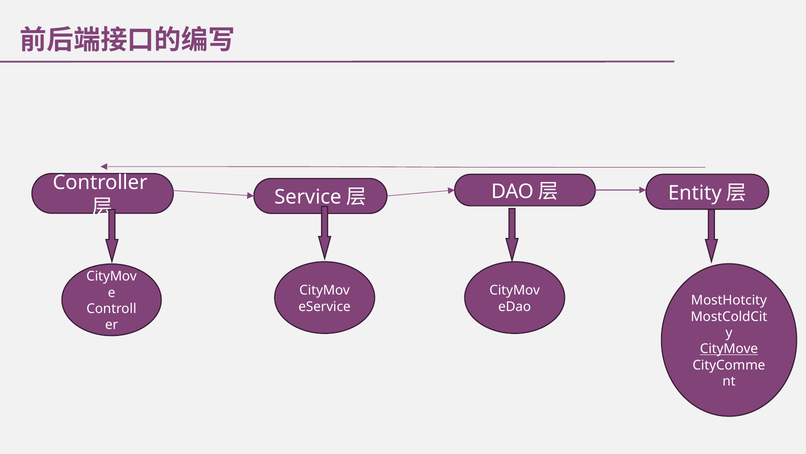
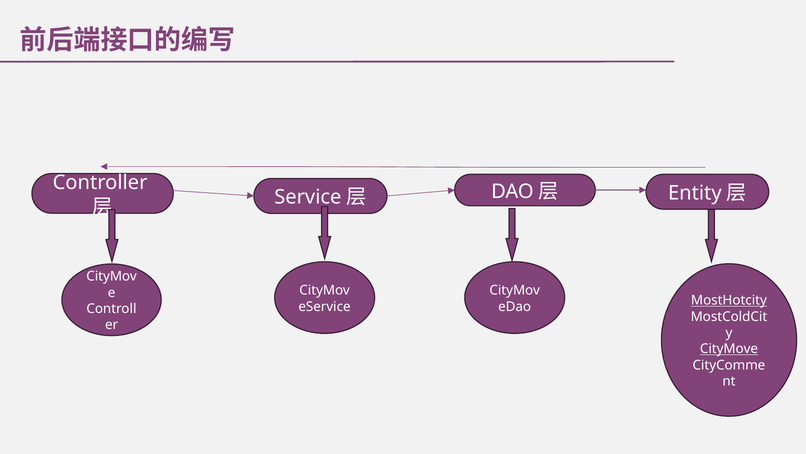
MostHotcity underline: none -> present
